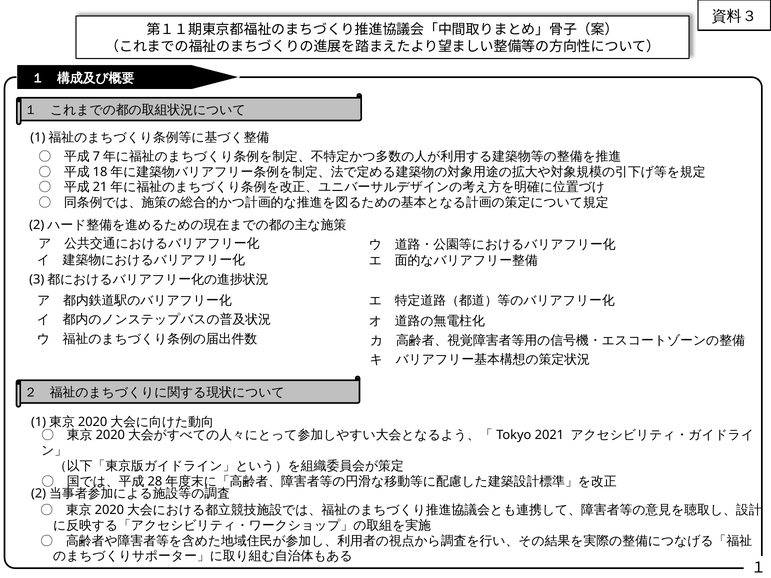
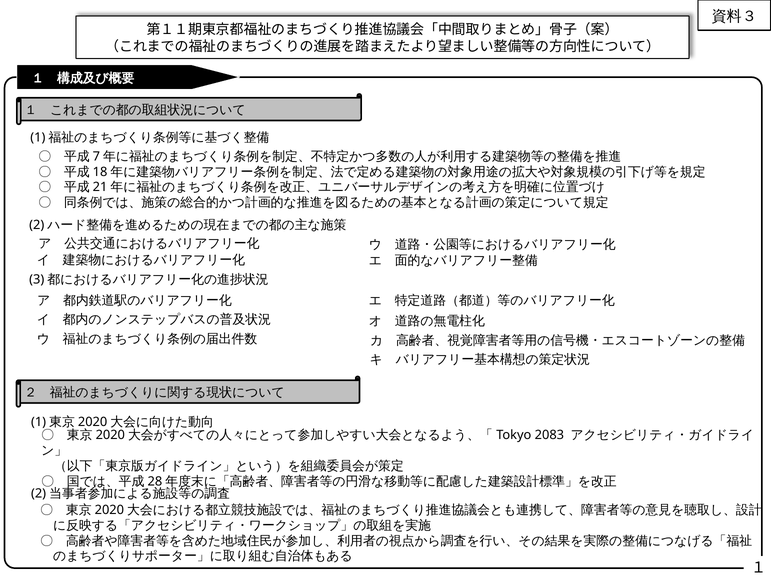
2021: 2021 -> 2083
